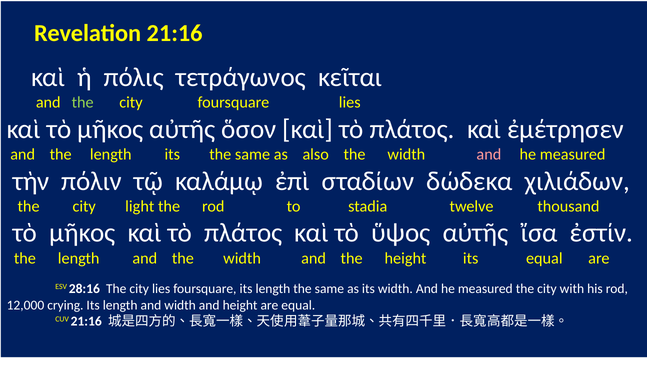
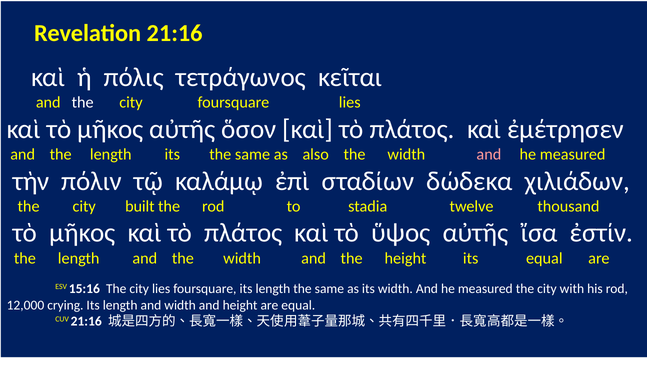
the at (83, 102) colour: light green -> white
light: light -> built
28:16: 28:16 -> 15:16
